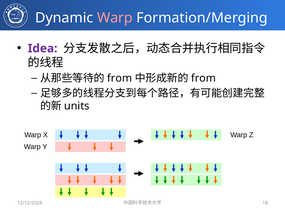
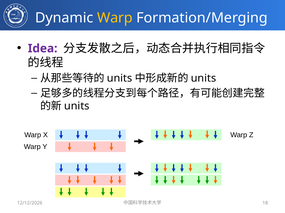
Warp at (115, 18) colour: pink -> yellow
from at (120, 79): from -> units
from at (204, 79): from -> units
